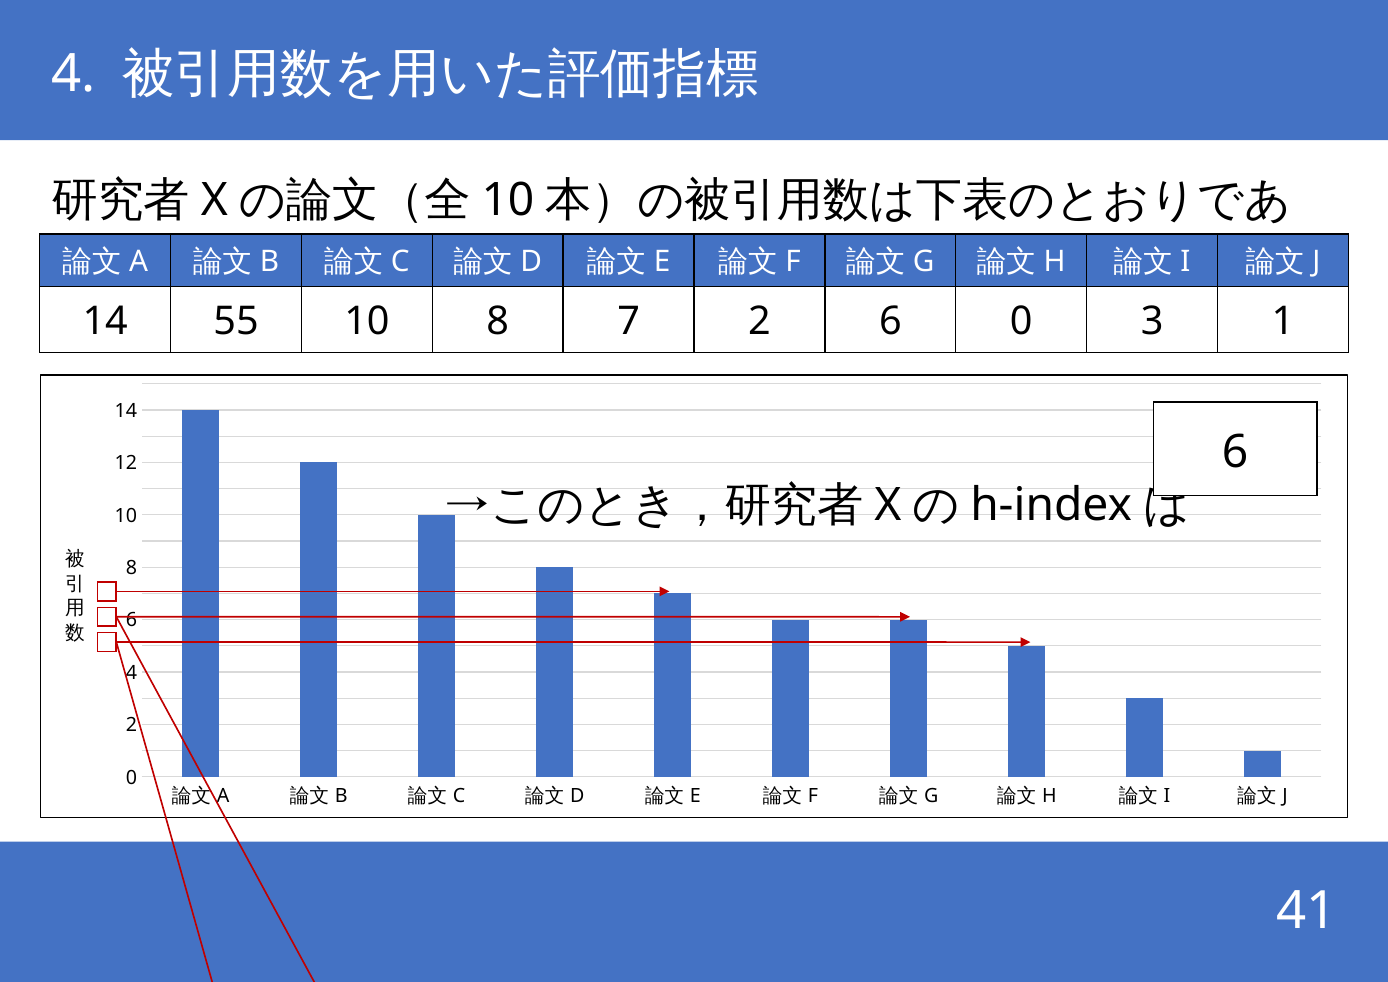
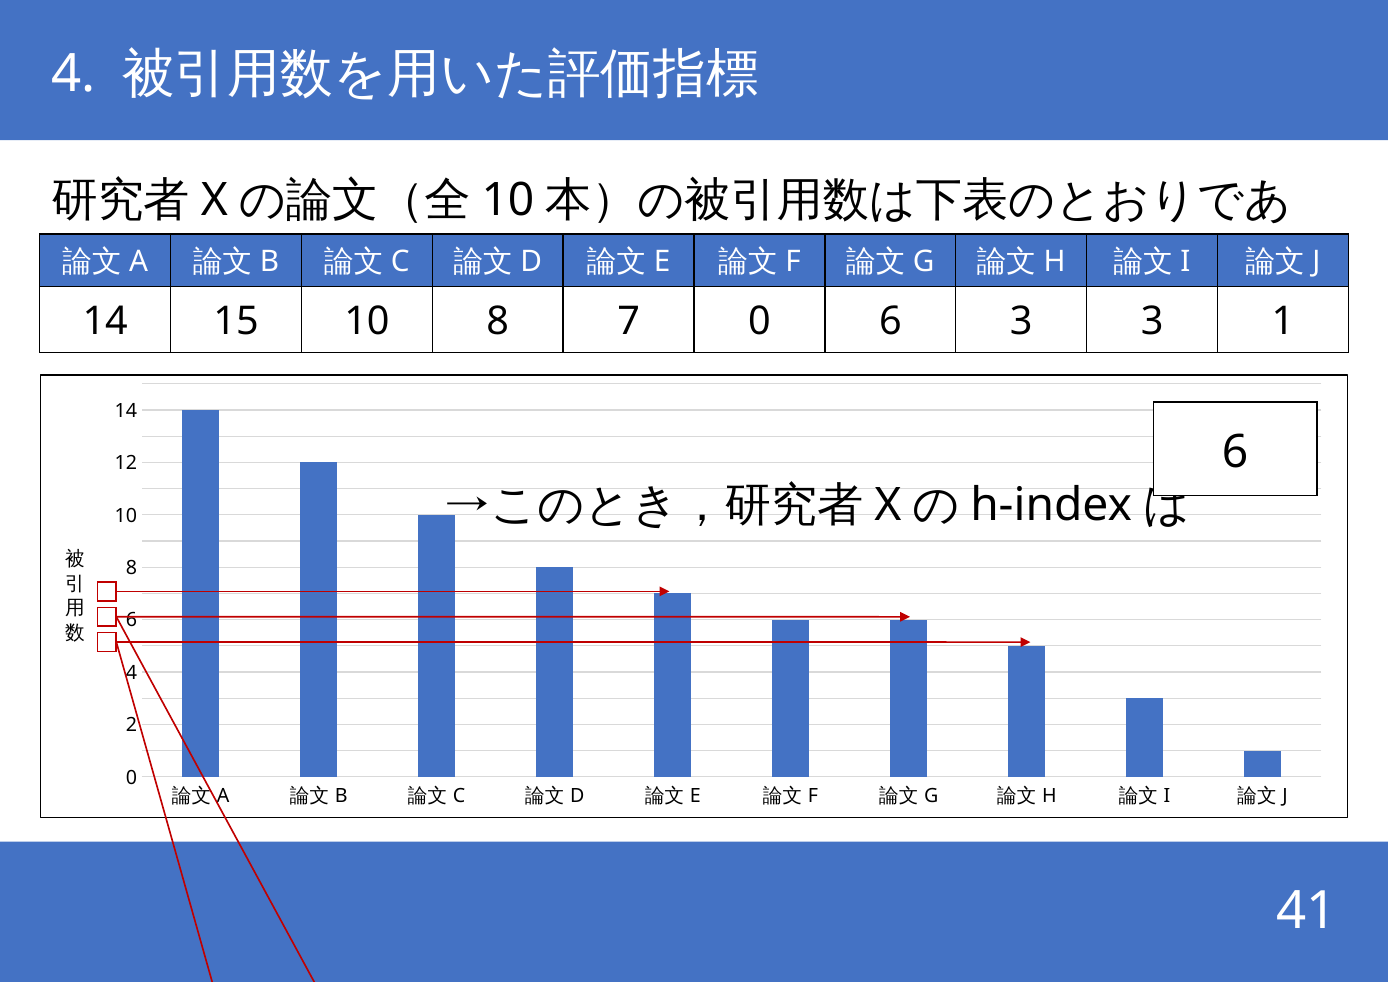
55: 55 -> 15
7 2: 2 -> 0
6 0: 0 -> 3
